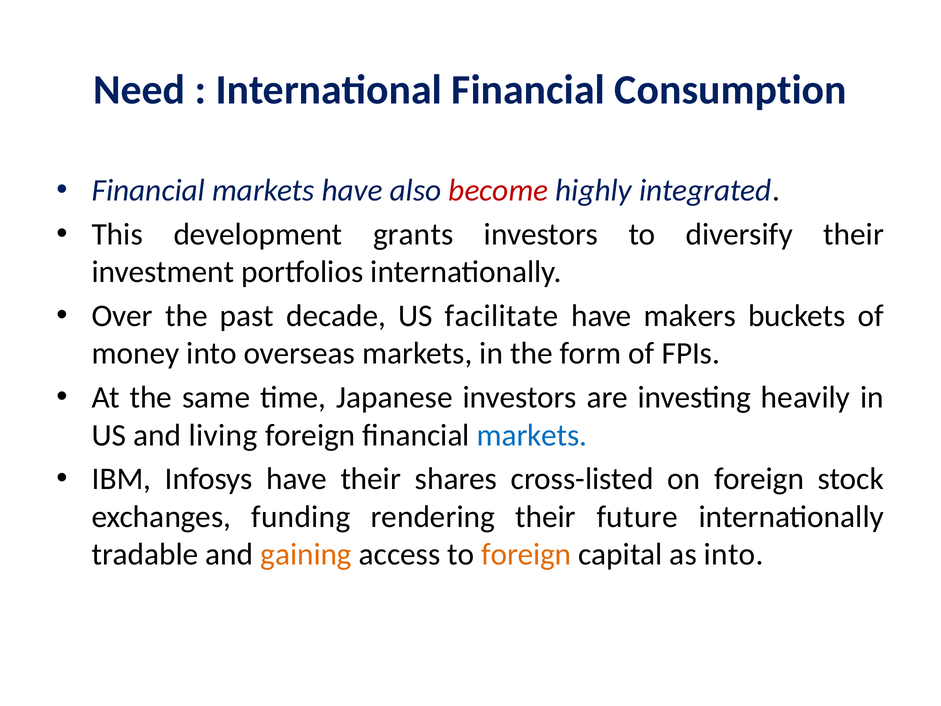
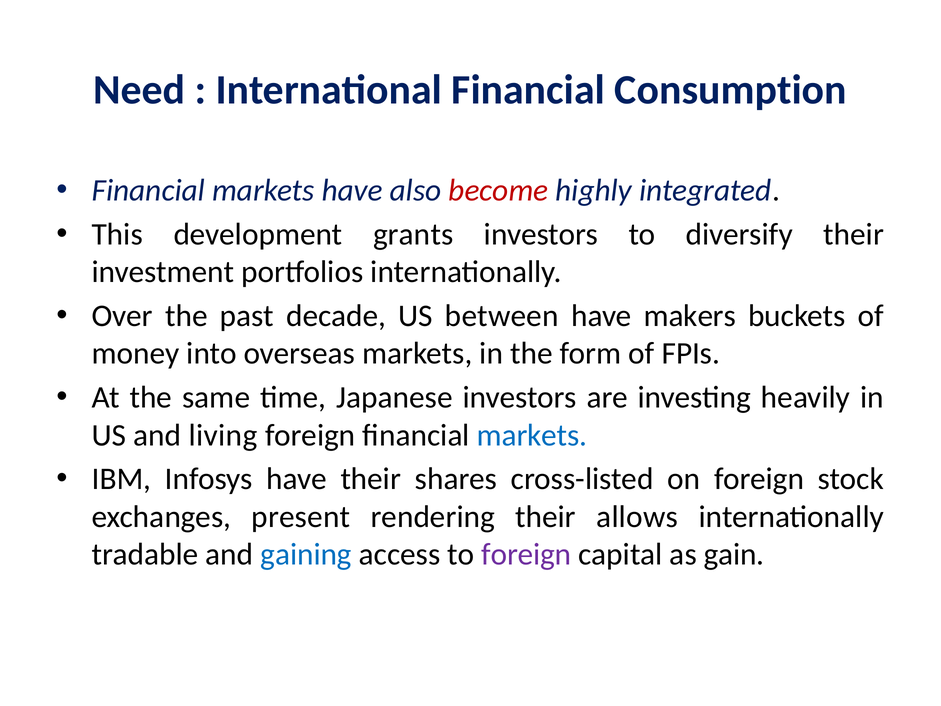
facilitate: facilitate -> between
funding: funding -> present
future: future -> allows
gaining colour: orange -> blue
foreign at (526, 554) colour: orange -> purple
as into: into -> gain
